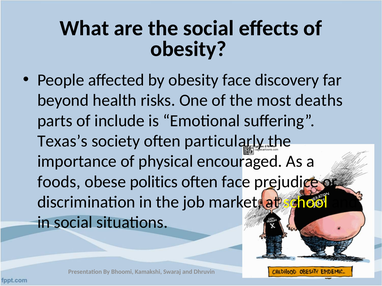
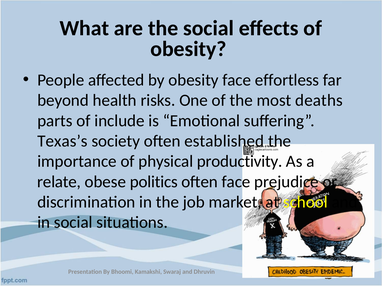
discovery: discovery -> effortless
particularly: particularly -> established
encouraged: encouraged -> productivity
foods: foods -> relate
